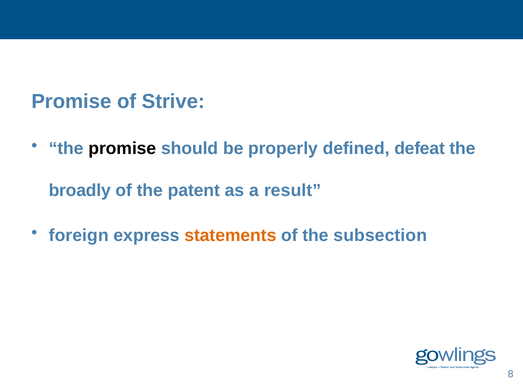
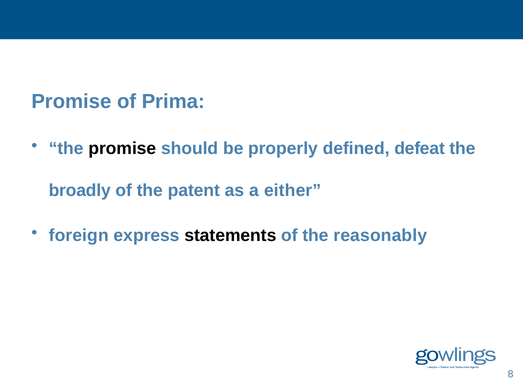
Strive: Strive -> Prima
result: result -> either
statements colour: orange -> black
subsection: subsection -> reasonably
